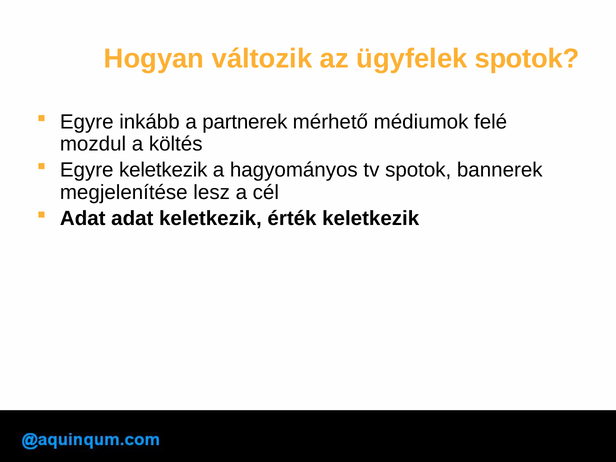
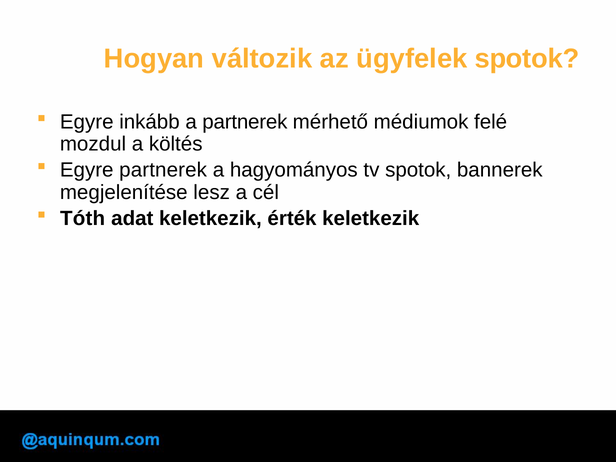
Egyre keletkezik: keletkezik -> partnerek
Adat at (83, 219): Adat -> Tóth
